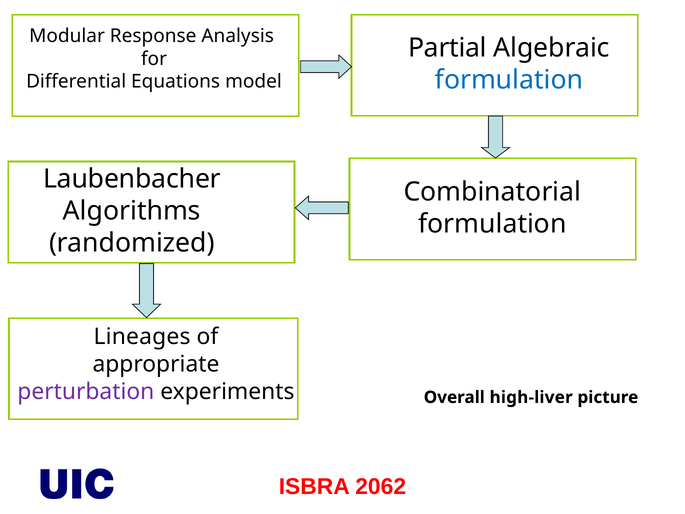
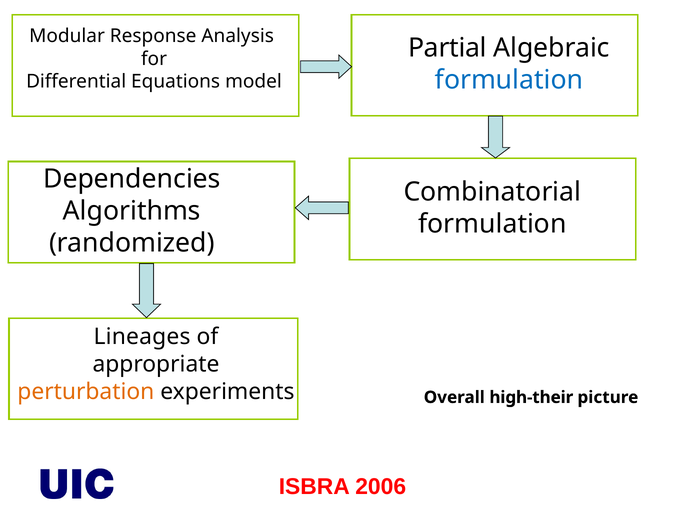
Laubenbacher: Laubenbacher -> Dependencies
perturbation colour: purple -> orange
high-liver: high-liver -> high-their
2062: 2062 -> 2006
